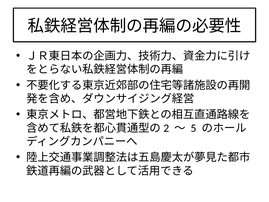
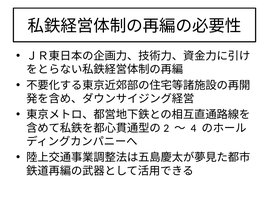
5: 5 -> 4
